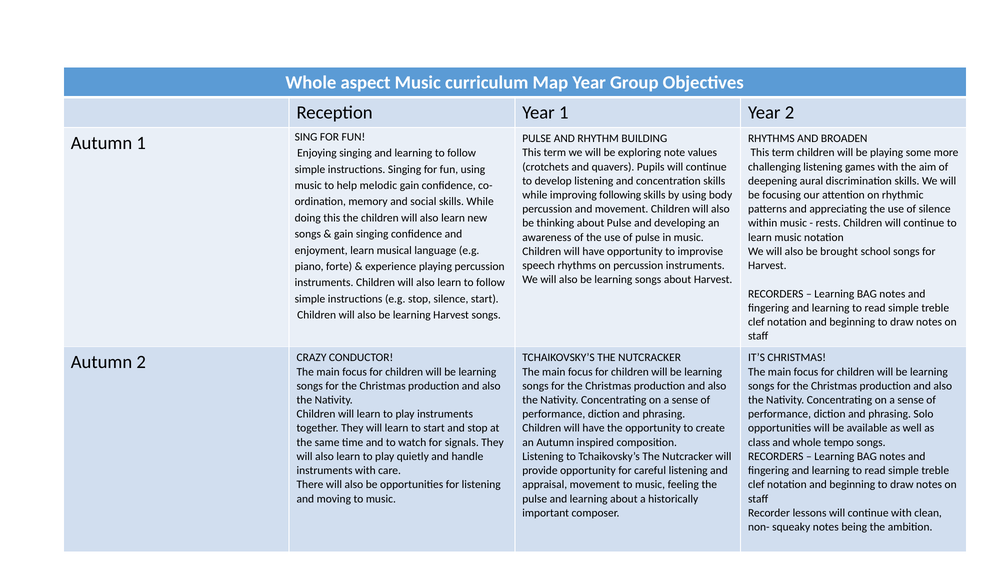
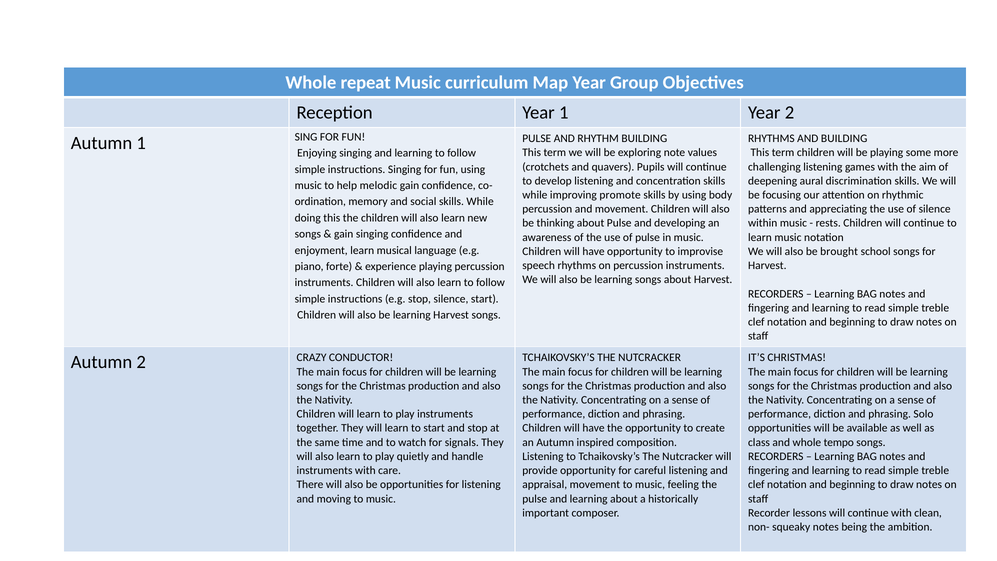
aspect: aspect -> repeat
AND BROADEN: BROADEN -> BUILDING
following: following -> promote
